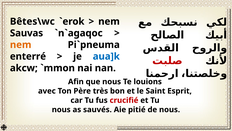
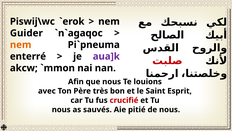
Bêtes\wc: Bêtes\wc -> Piswij\wc
Sauvas: Sauvas -> Guider
aua]k colour: blue -> purple
